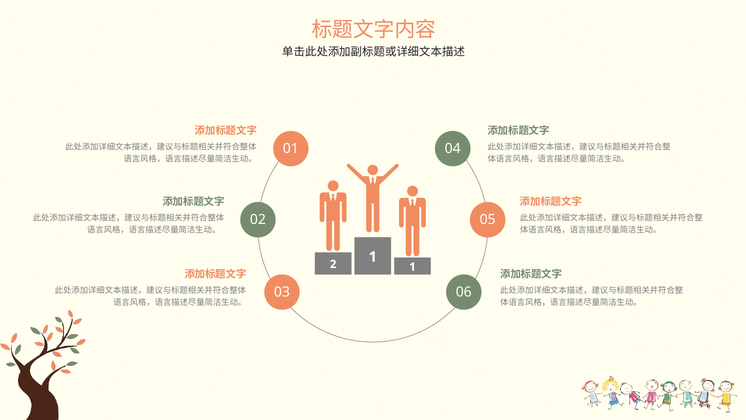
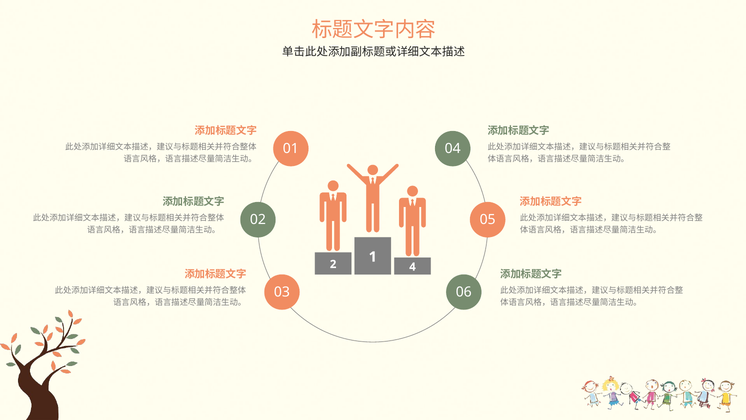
2 1: 1 -> 4
